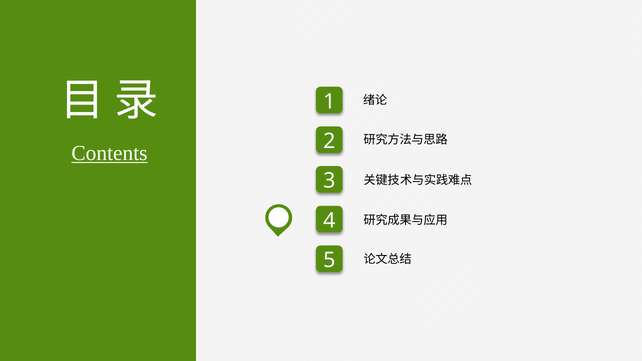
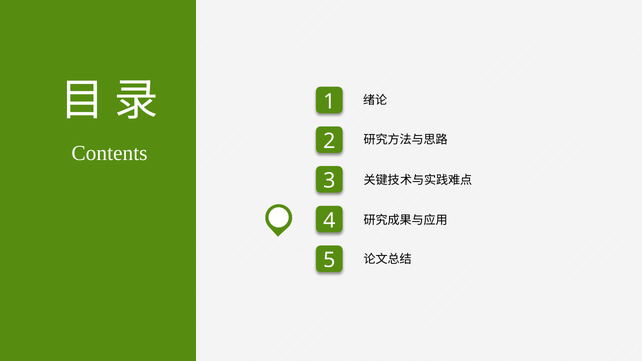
Contents underline: present -> none
